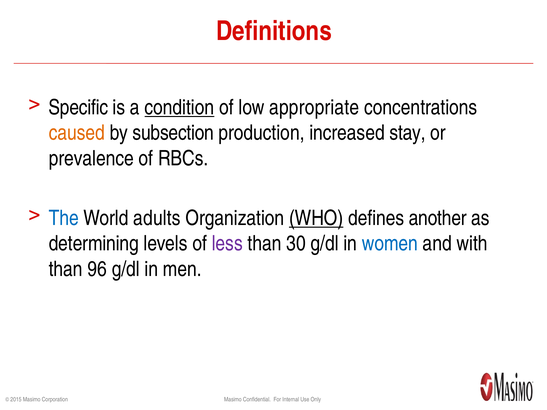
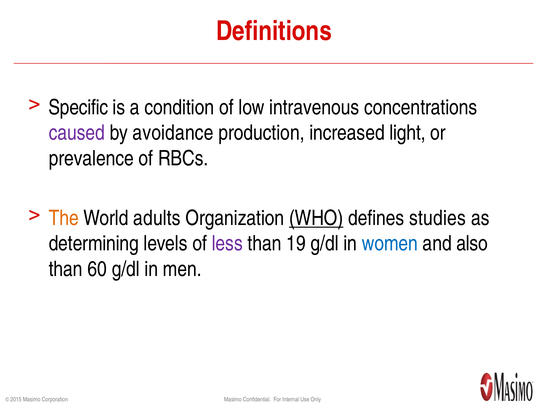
condition underline: present -> none
appropriate: appropriate -> intravenous
caused colour: orange -> purple
subsection: subsection -> avoidance
stay: stay -> light
The colour: blue -> orange
another: another -> studies
30: 30 -> 19
with: with -> also
96: 96 -> 60
